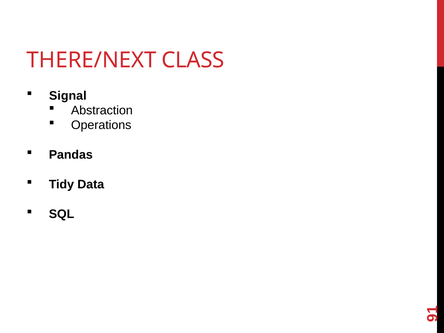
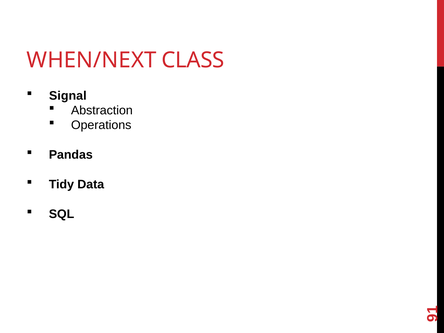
THERE/NEXT: THERE/NEXT -> WHEN/NEXT
